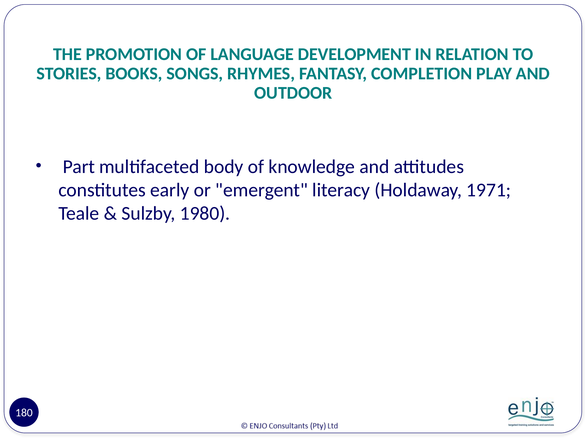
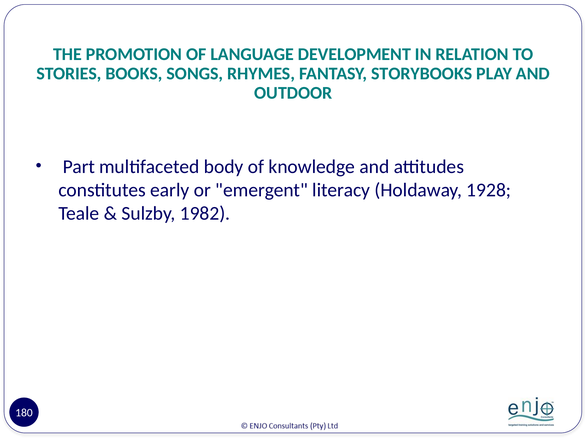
COMPLETION: COMPLETION -> STORYBOOKS
1971: 1971 -> 1928
1980: 1980 -> 1982
